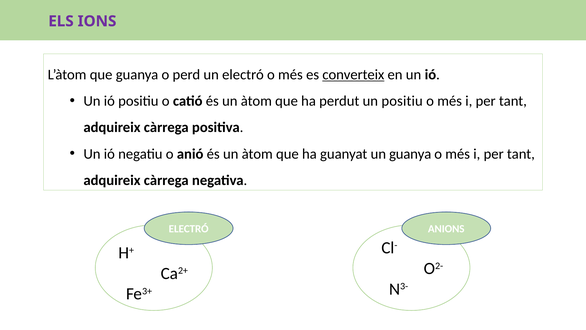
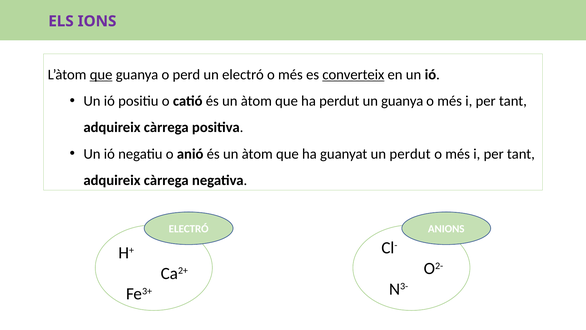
que at (101, 75) underline: none -> present
un positiu: positiu -> guanya
un guanya: guanya -> perdut
